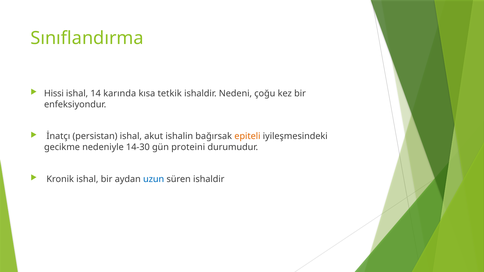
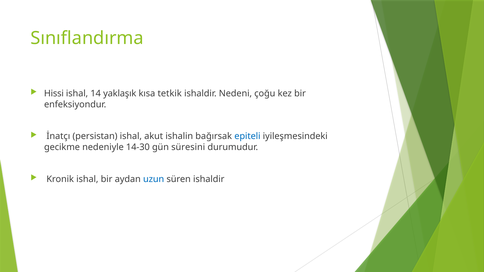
karında: karında -> yaklaşık
epiteli colour: orange -> blue
proteini: proteini -> süresini
